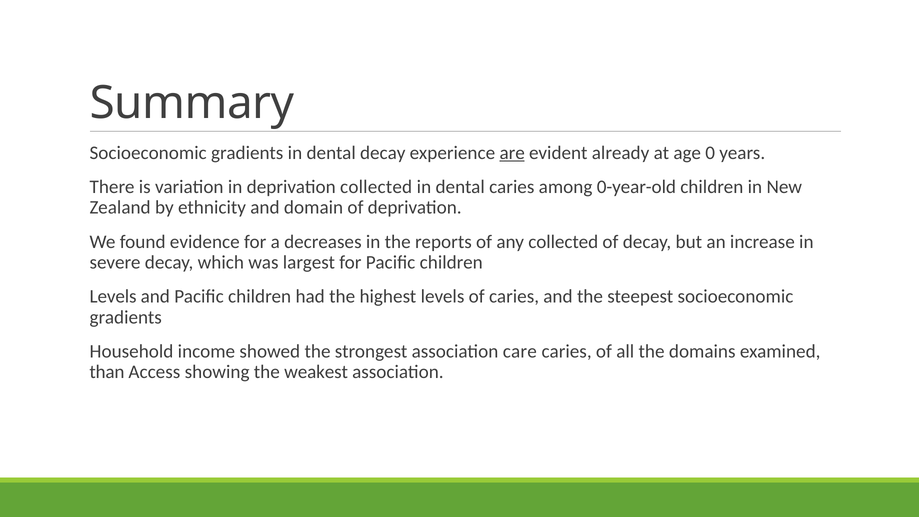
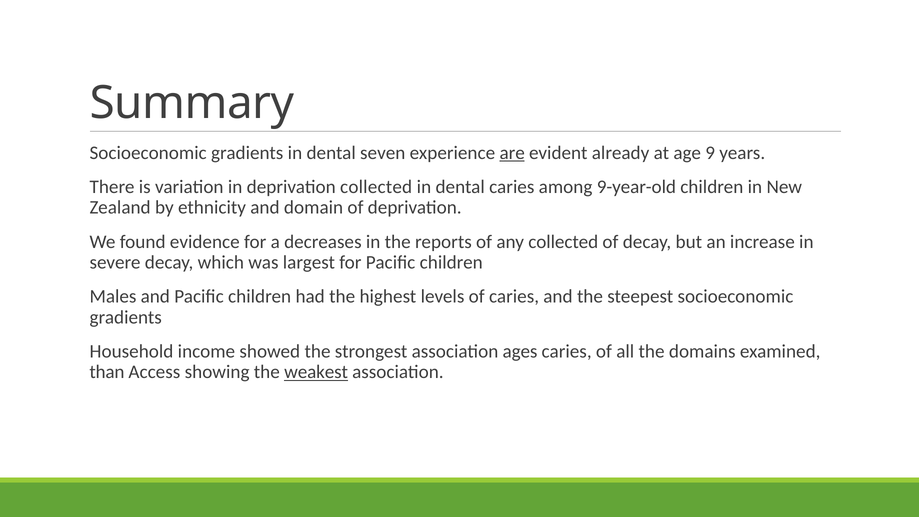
dental decay: decay -> seven
0: 0 -> 9
0-year-old: 0-year-old -> 9-year-old
Levels at (113, 297): Levels -> Males
care: care -> ages
weakest underline: none -> present
